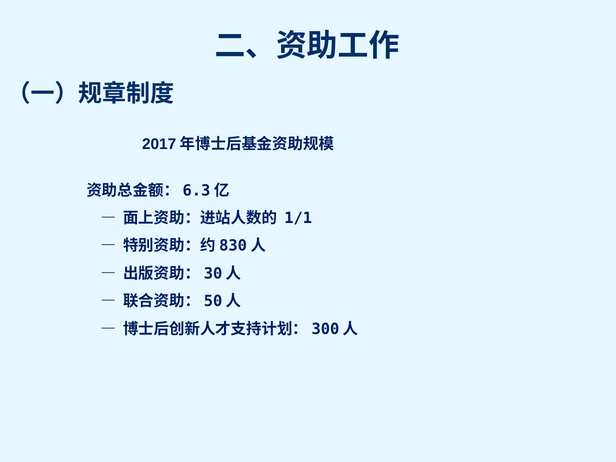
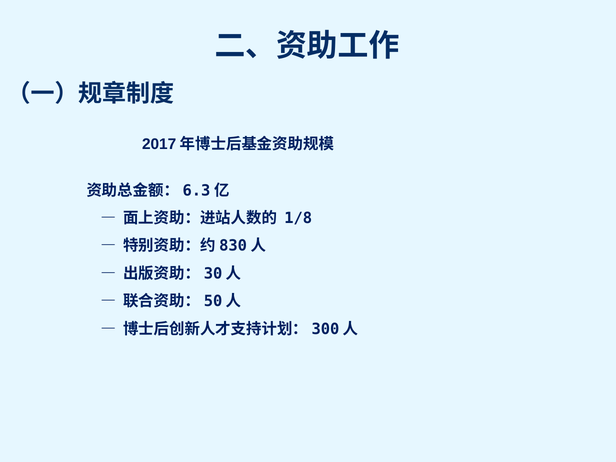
1/1: 1/1 -> 1/8
